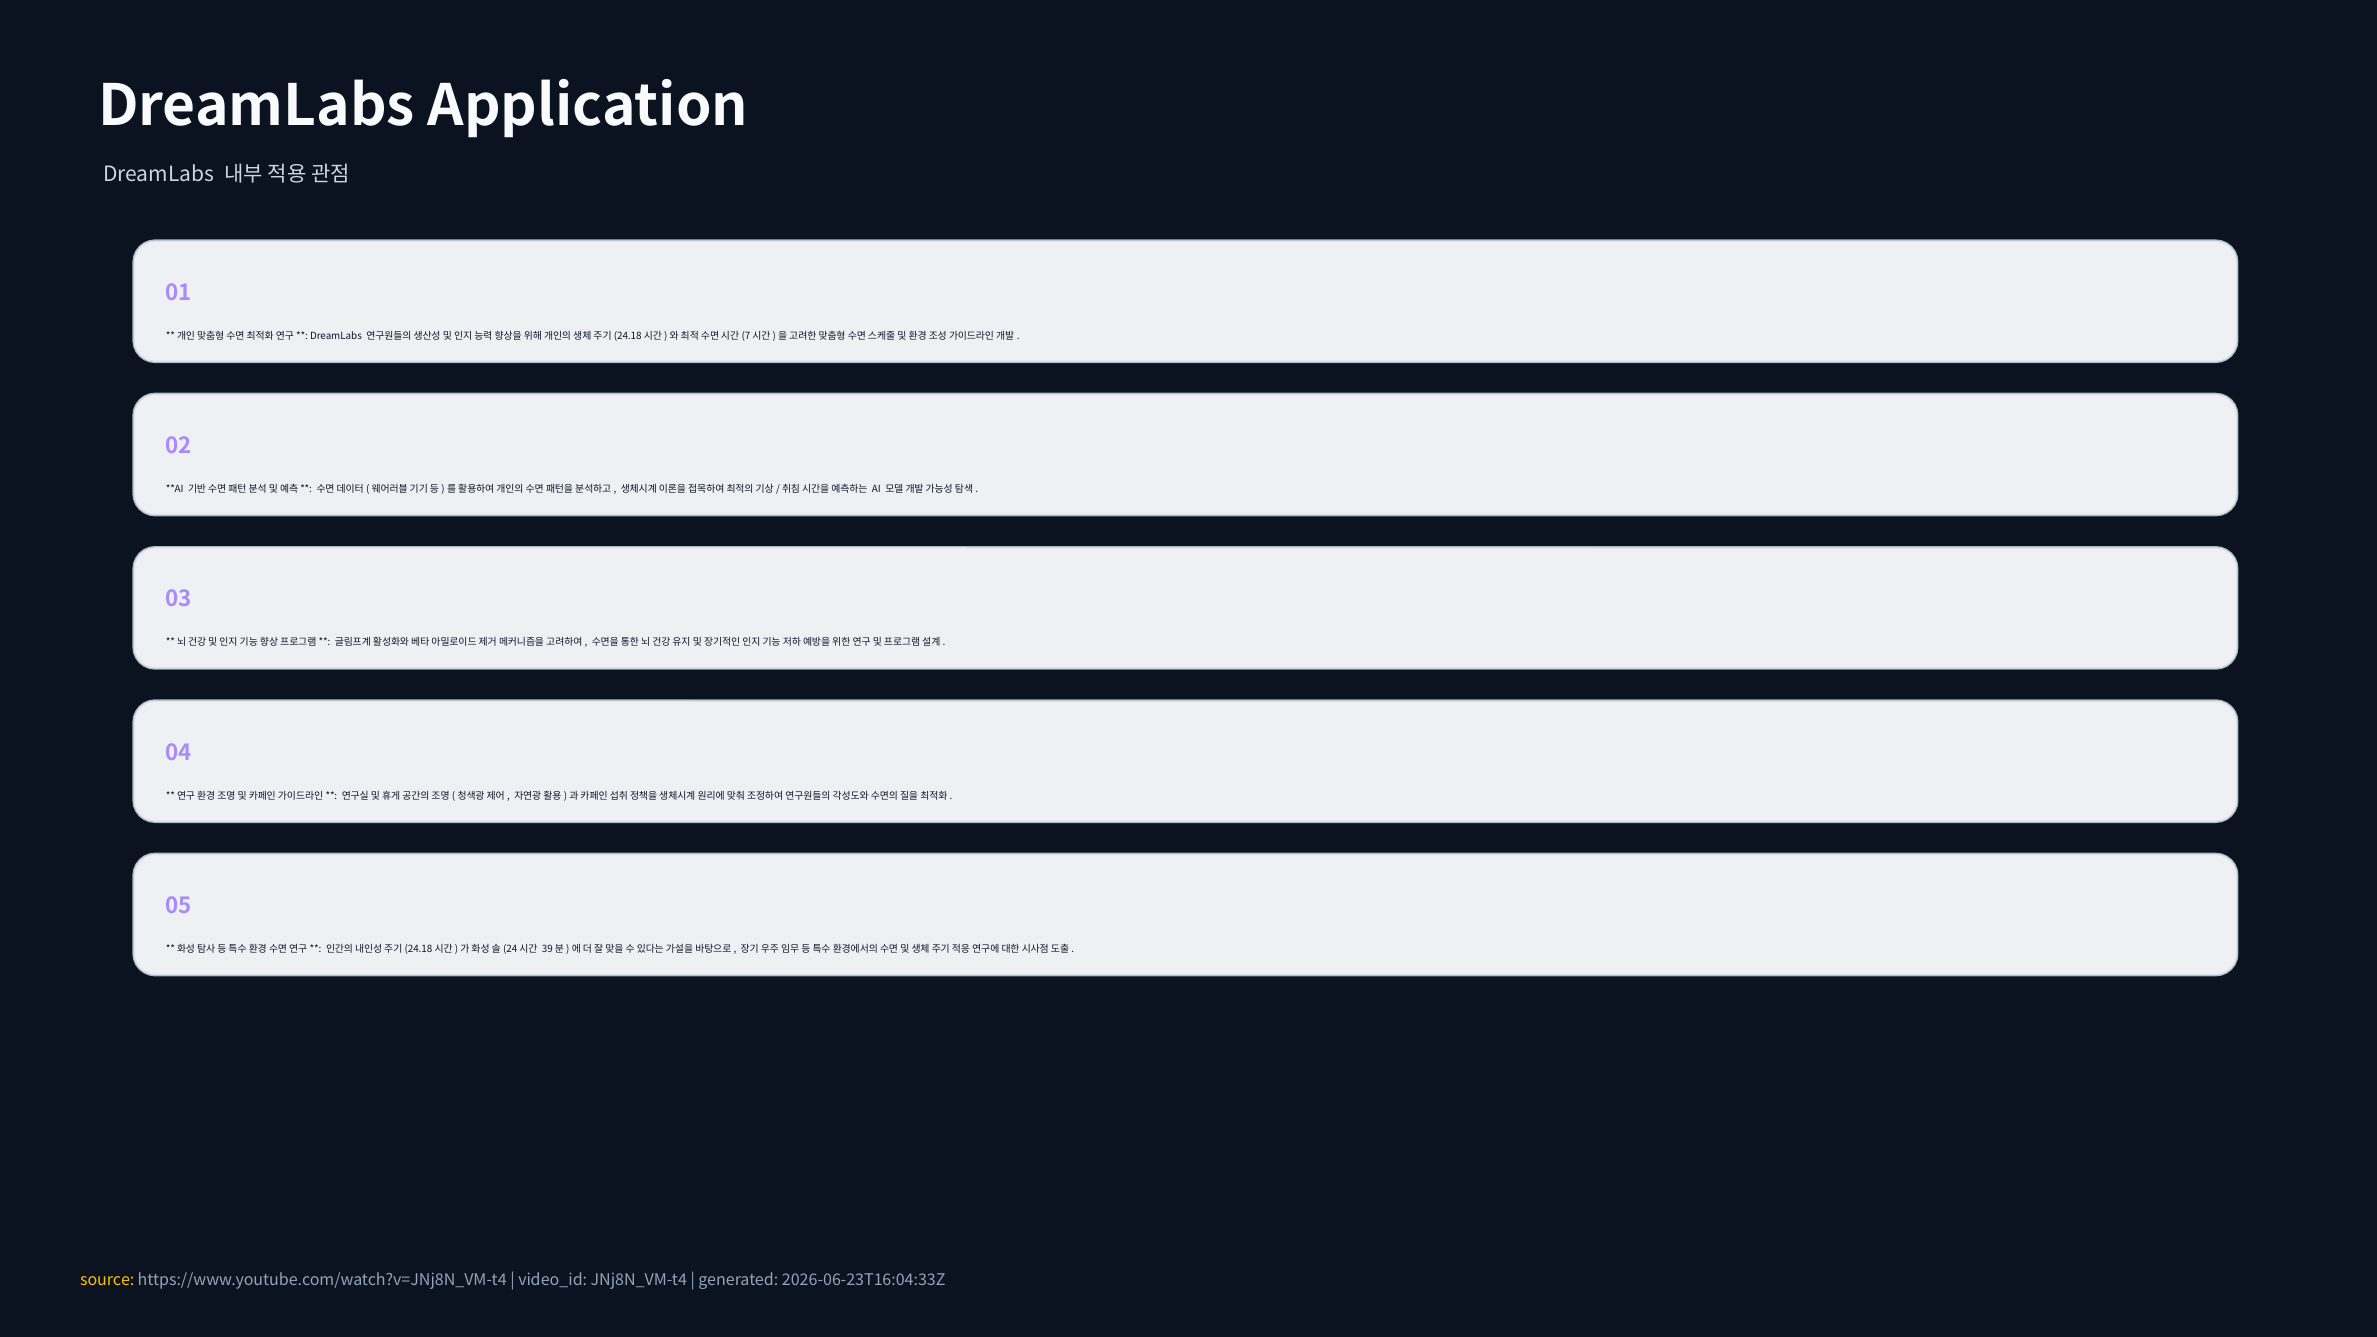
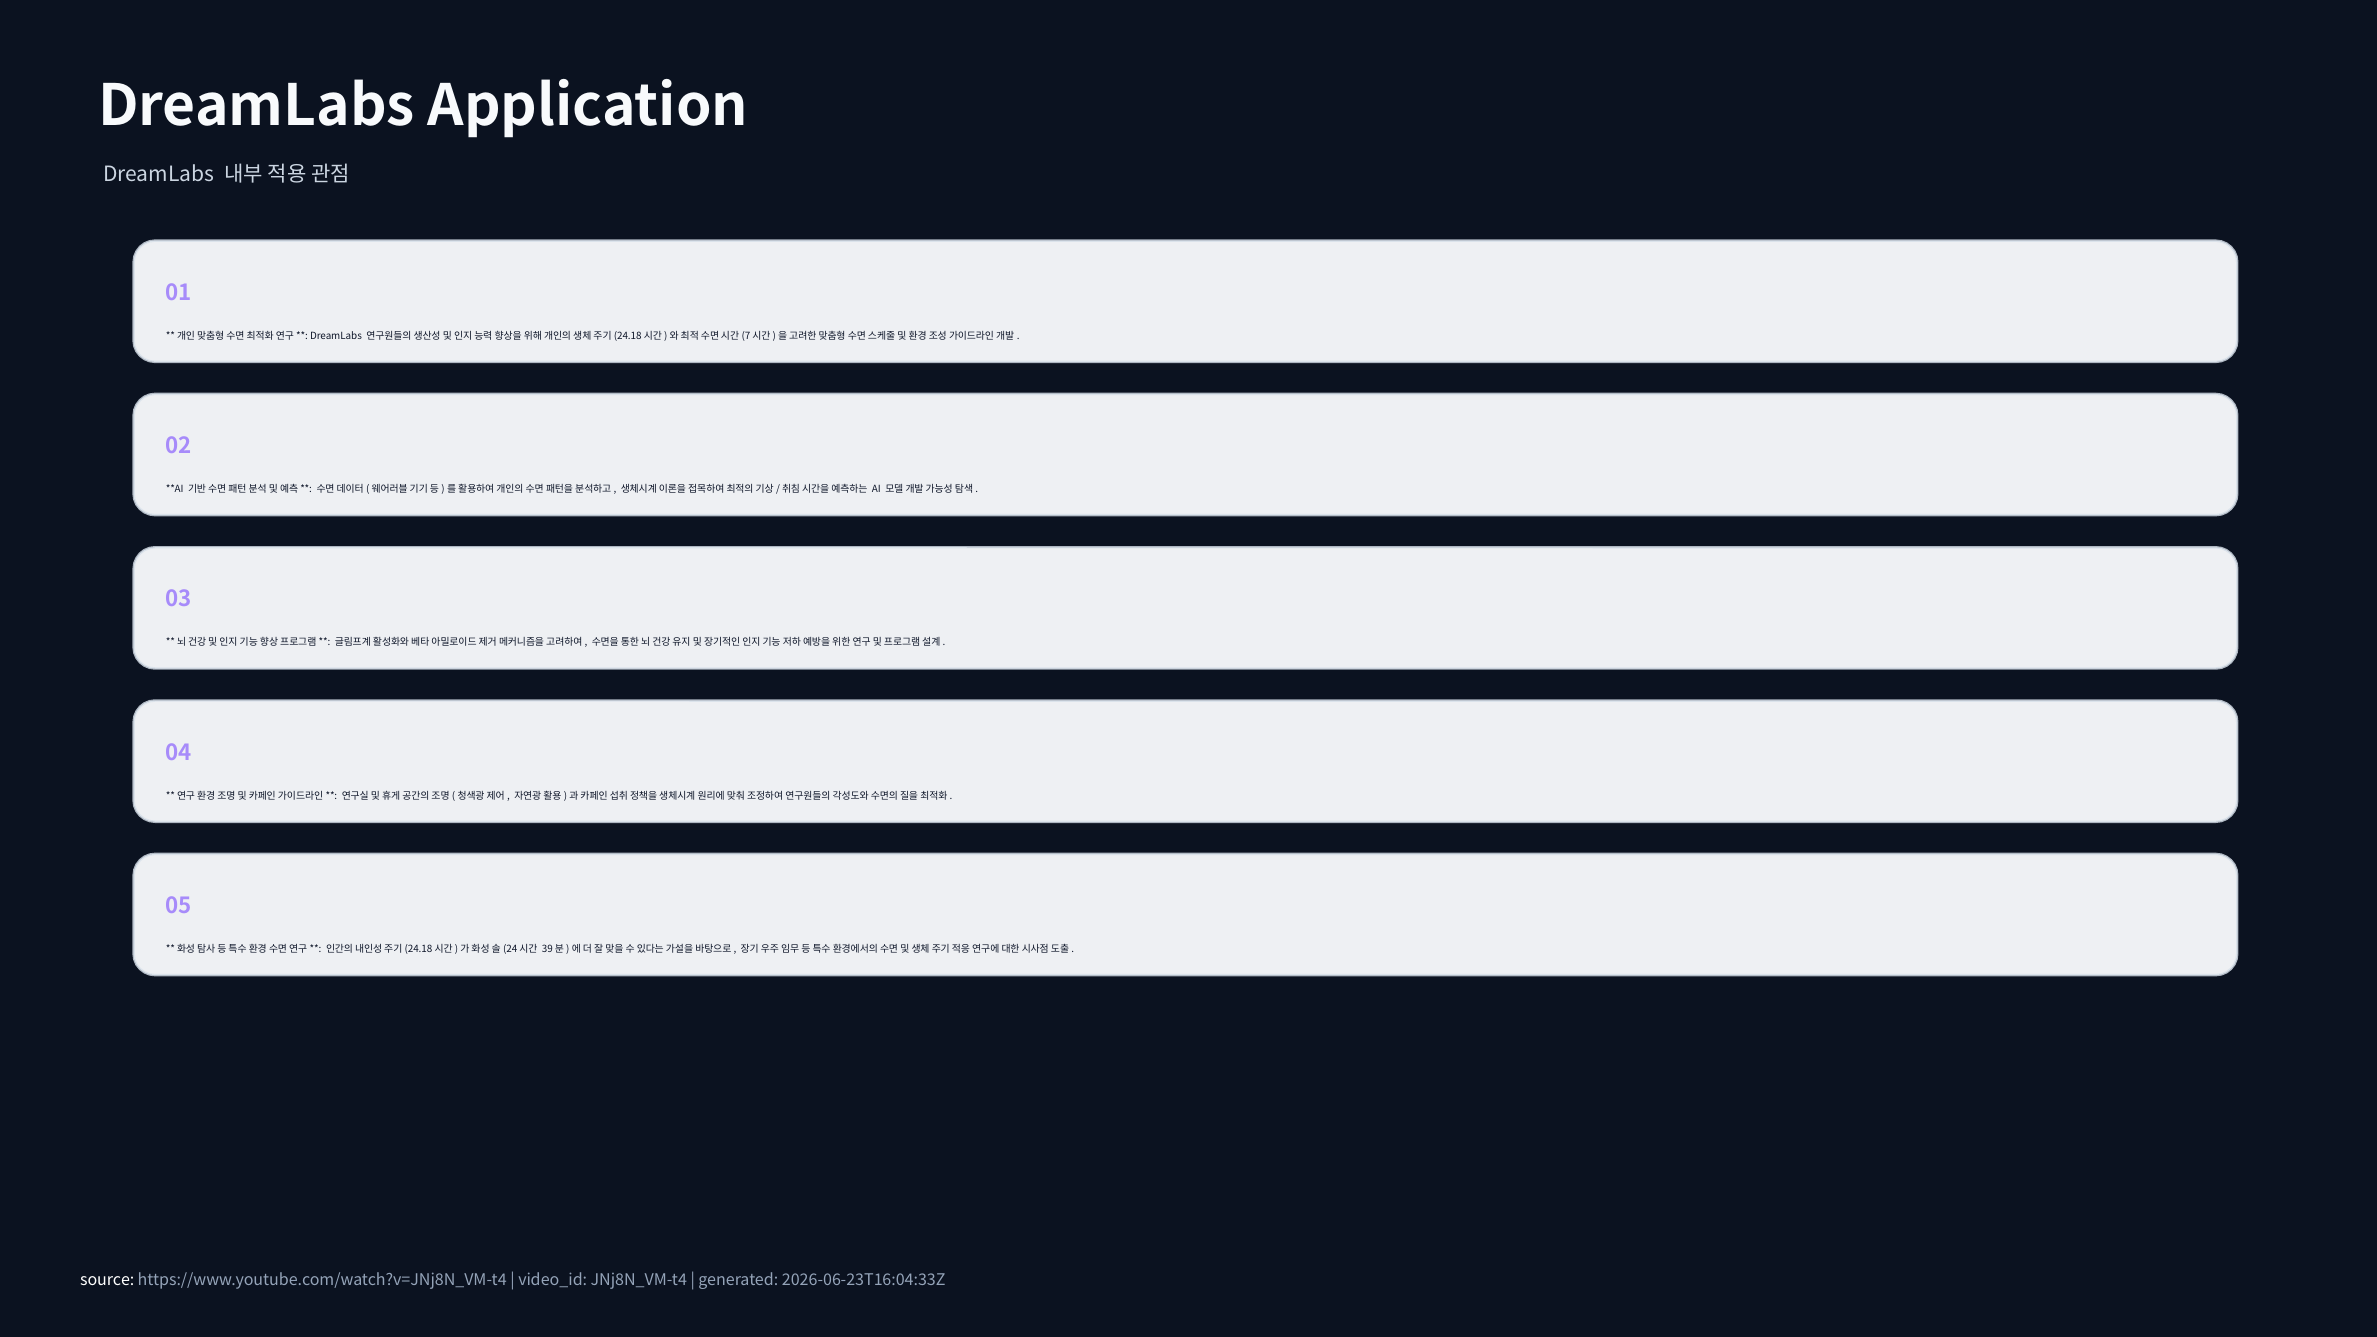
source colour: yellow -> white
